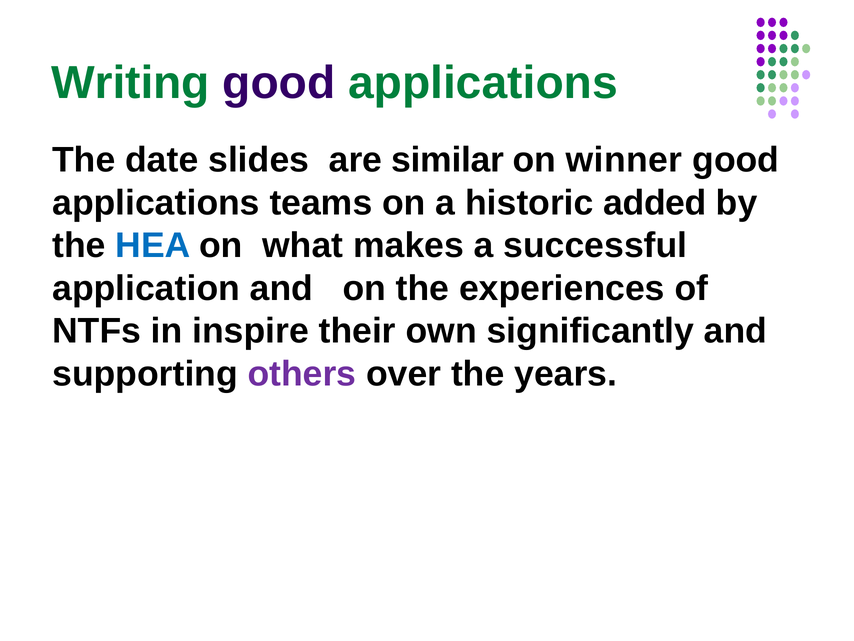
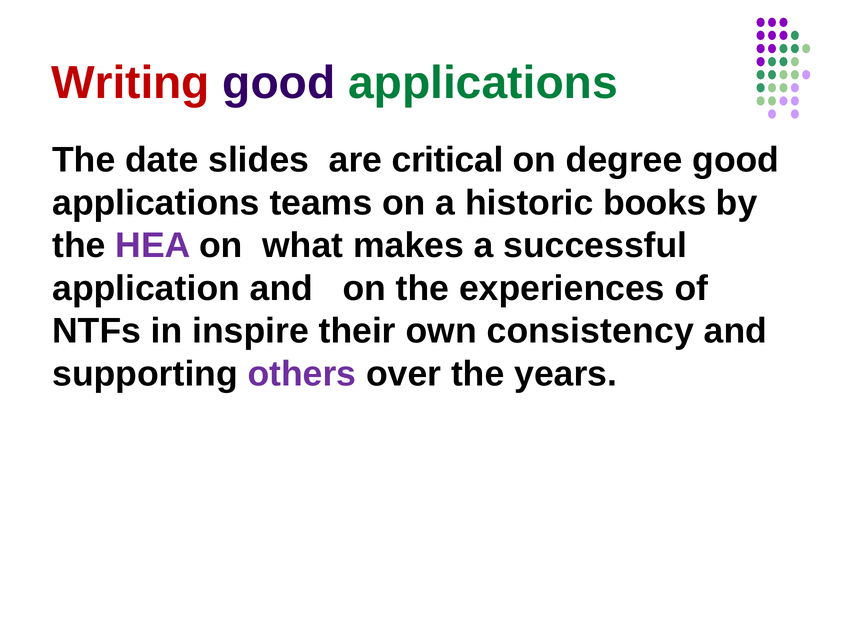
Writing colour: green -> red
similar: similar -> critical
winner: winner -> degree
added: added -> books
HEA colour: blue -> purple
significantly: significantly -> consistency
